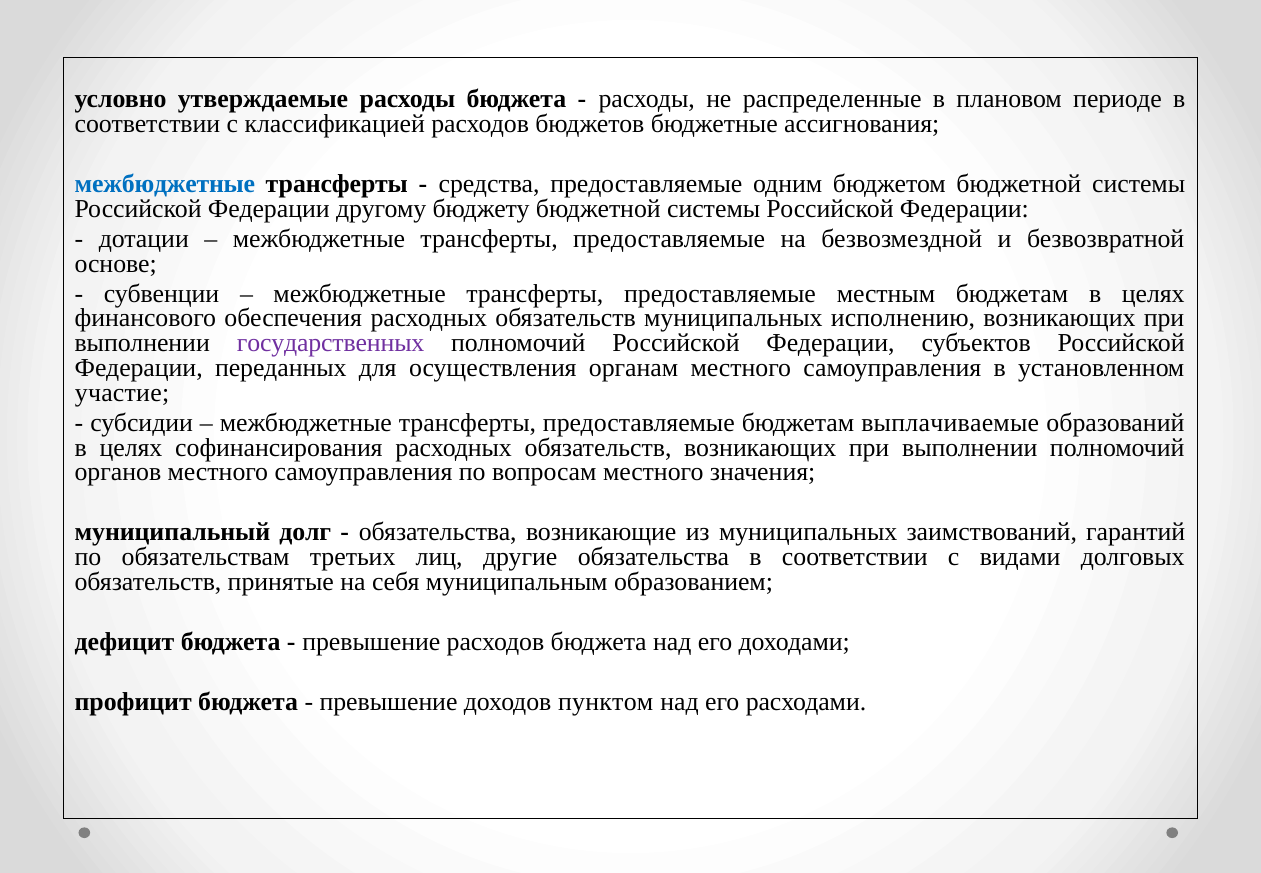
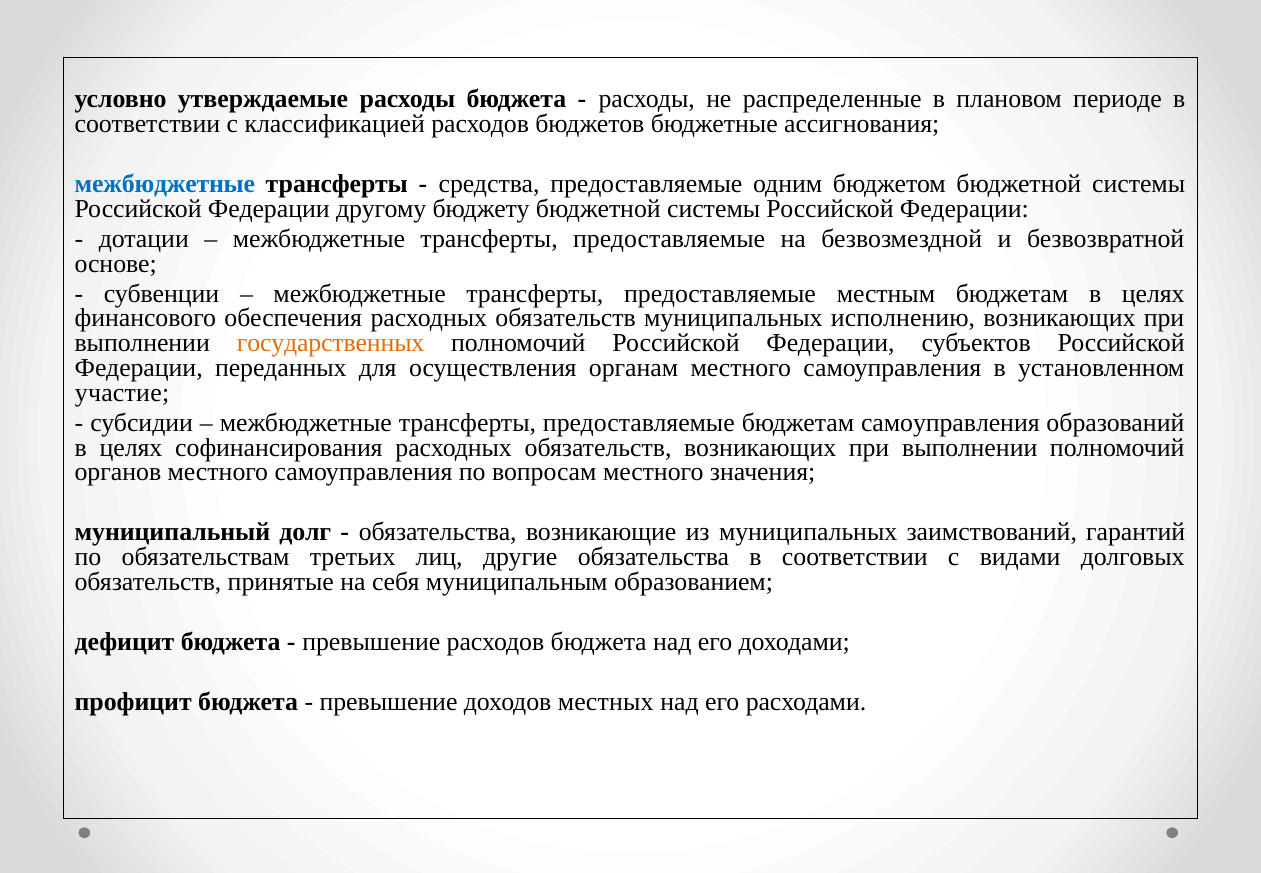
государственных colour: purple -> orange
бюджетам выплачиваемые: выплачиваемые -> самоуправления
пунктом: пунктом -> местных
